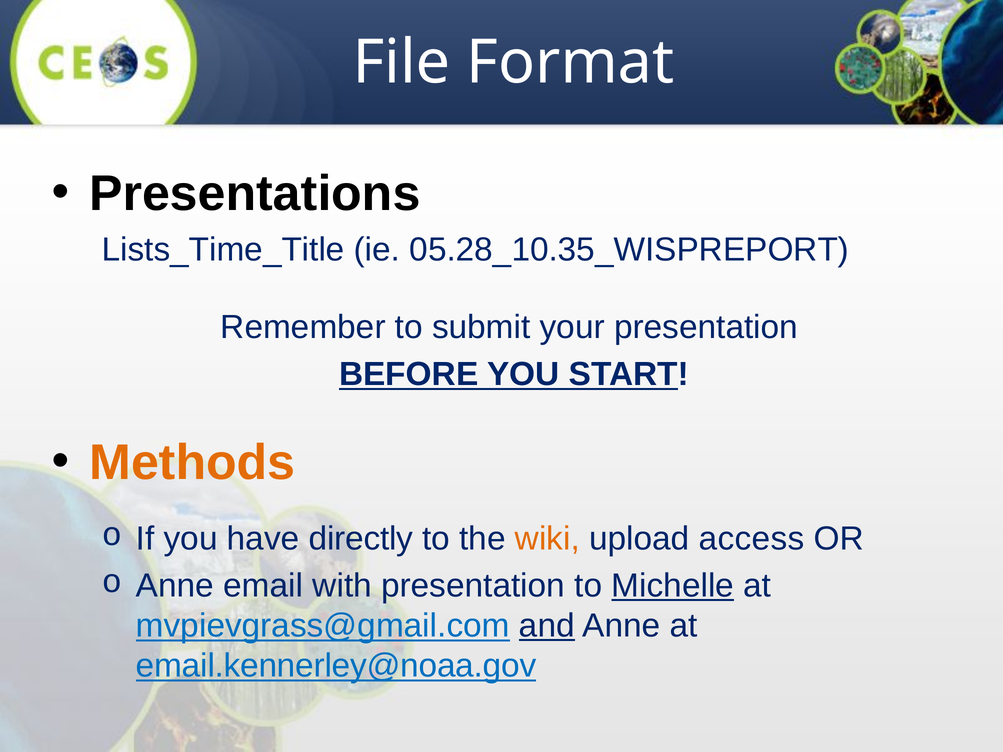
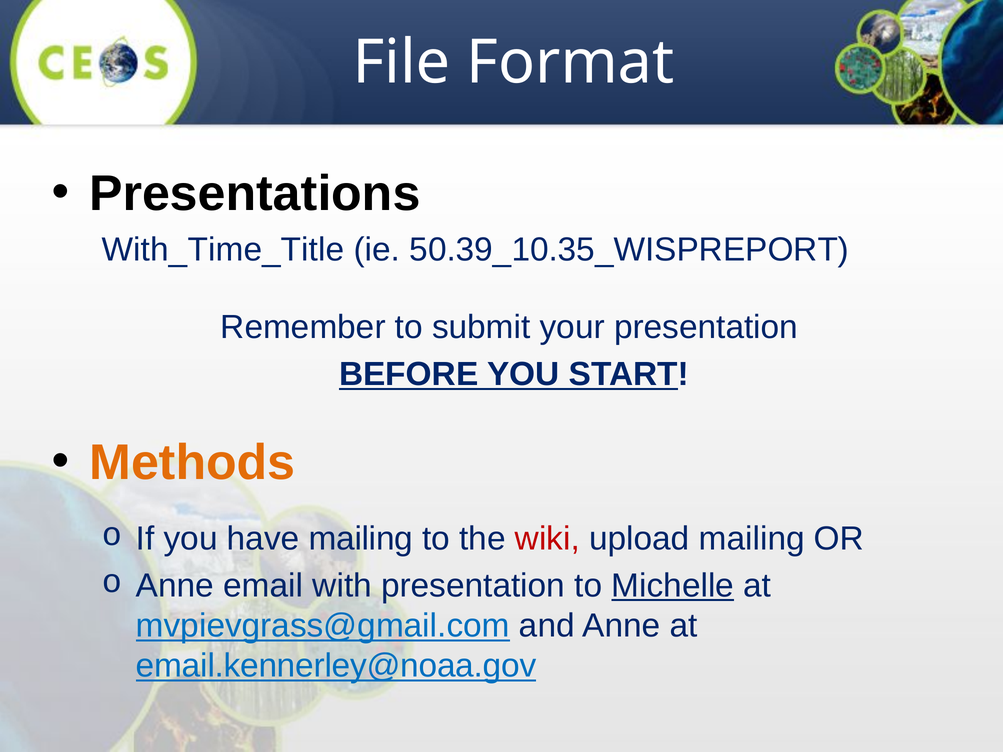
Lists_Time_Title: Lists_Time_Title -> With_Time_Title
05.28_10.35_WISPREPORT: 05.28_10.35_WISPREPORT -> 50.39_10.35_WISPREPORT
have directly: directly -> mailing
wiki colour: orange -> red
upload access: access -> mailing
and underline: present -> none
